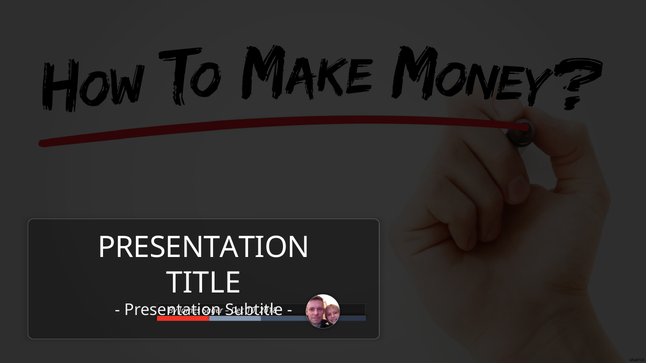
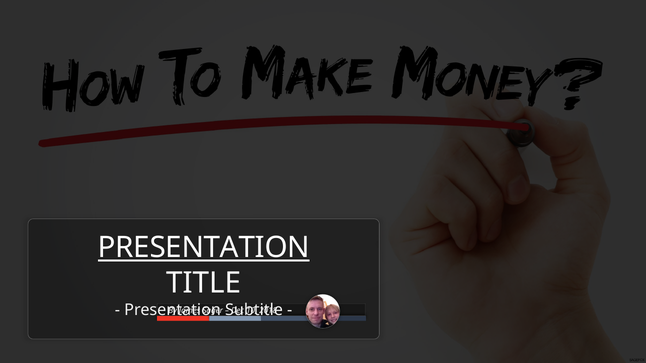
PRESENTATION at (204, 248) underline: none -> present
